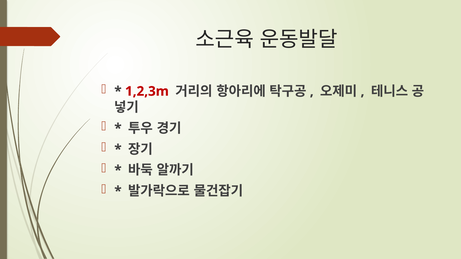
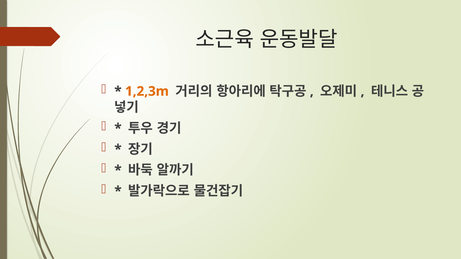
1,2,3m colour: red -> orange
